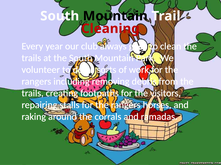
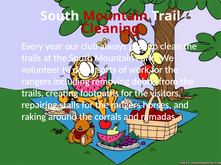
Mountain at (115, 16) colour: black -> red
